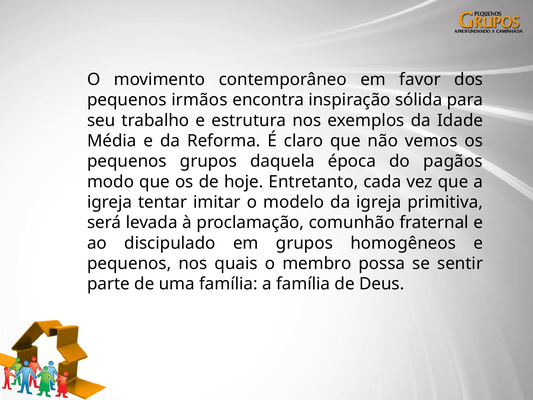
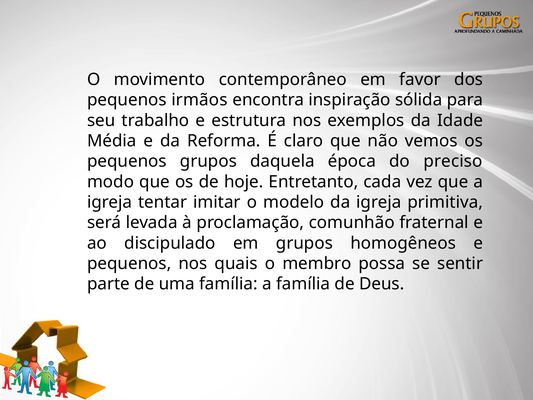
pagãos: pagãos -> preciso
